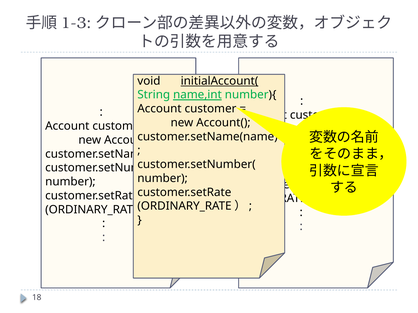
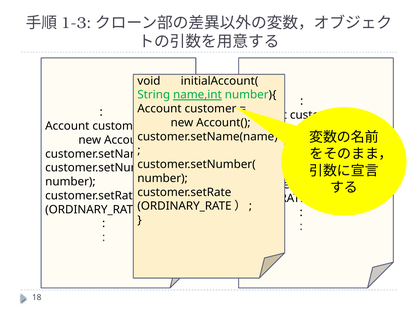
initialAccount( underline: present -> none
